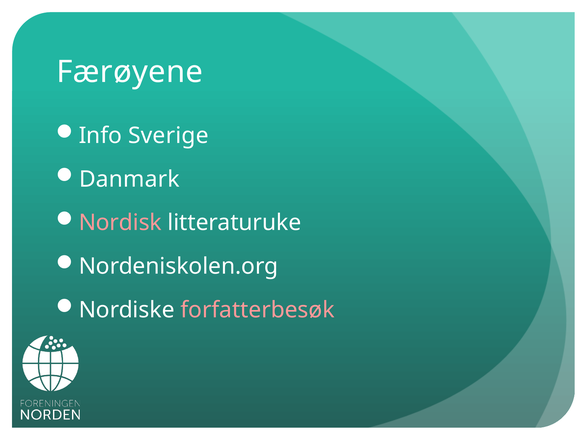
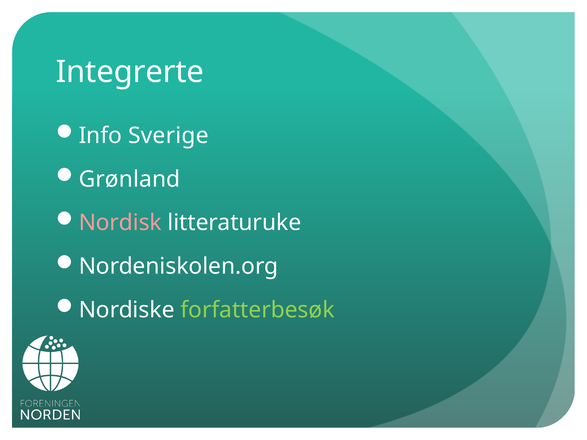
Færøyene: Færøyene -> Integrerte
Danmark: Danmark -> Grønland
forfatterbesøk colour: pink -> light green
